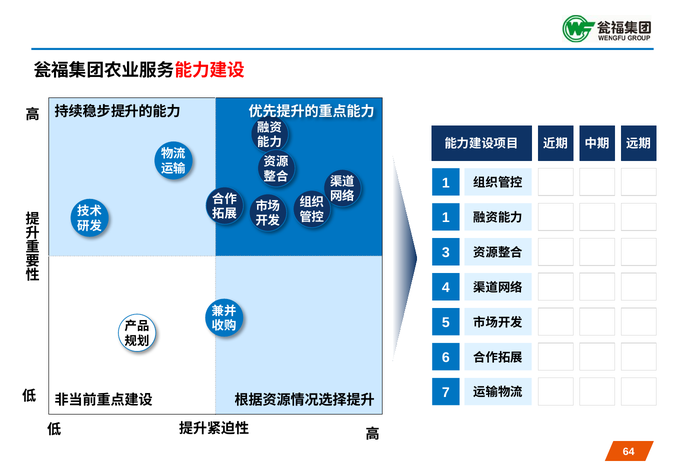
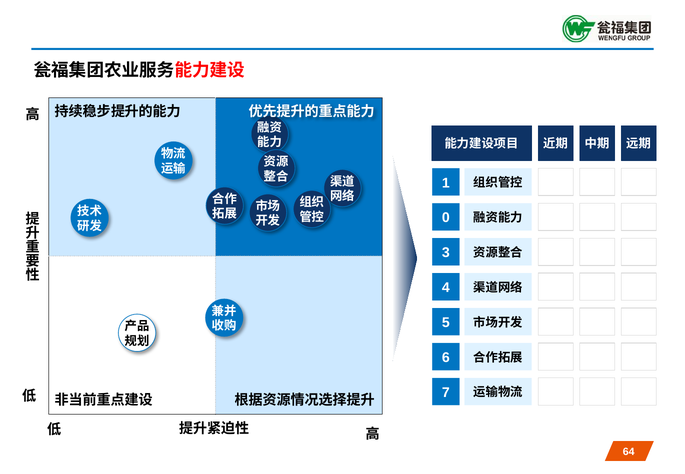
1 at (446, 218): 1 -> 0
